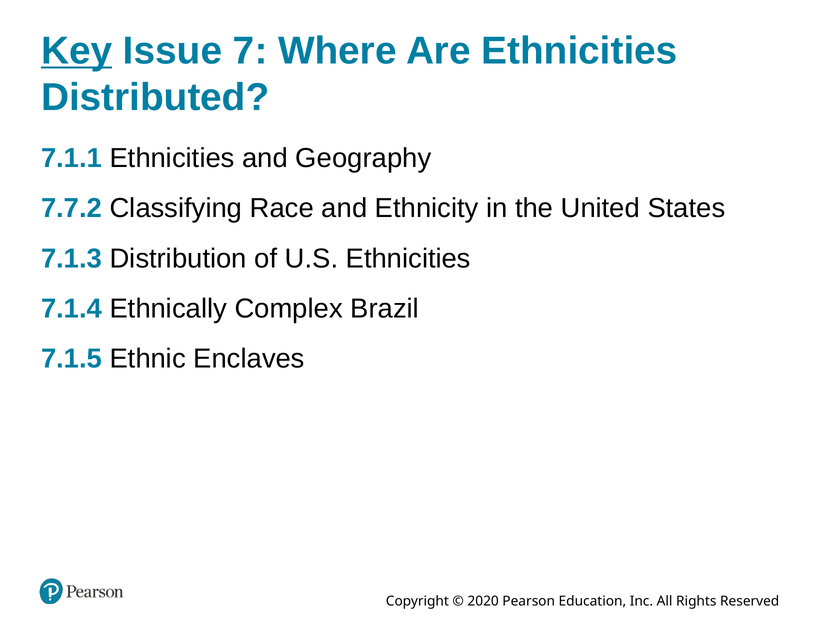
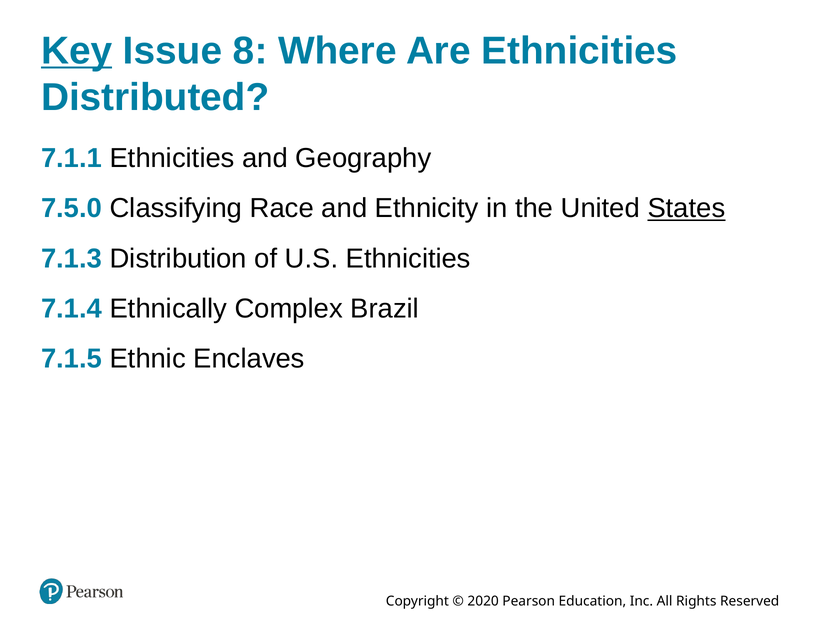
7: 7 -> 8
7.7.2: 7.7.2 -> 7.5.0
States underline: none -> present
